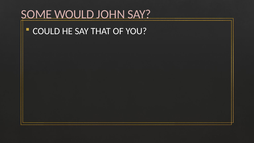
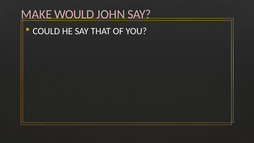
SOME: SOME -> MAKE
